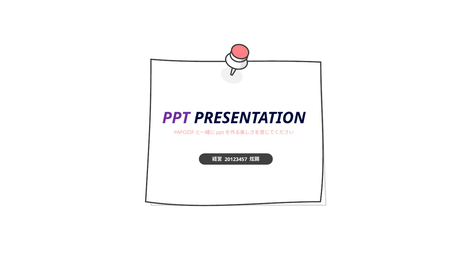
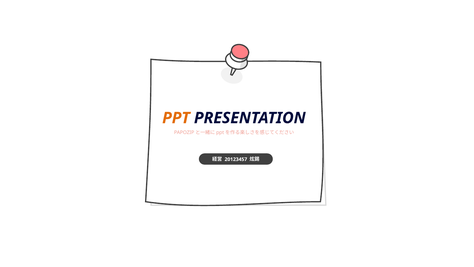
PPT colour: purple -> orange
